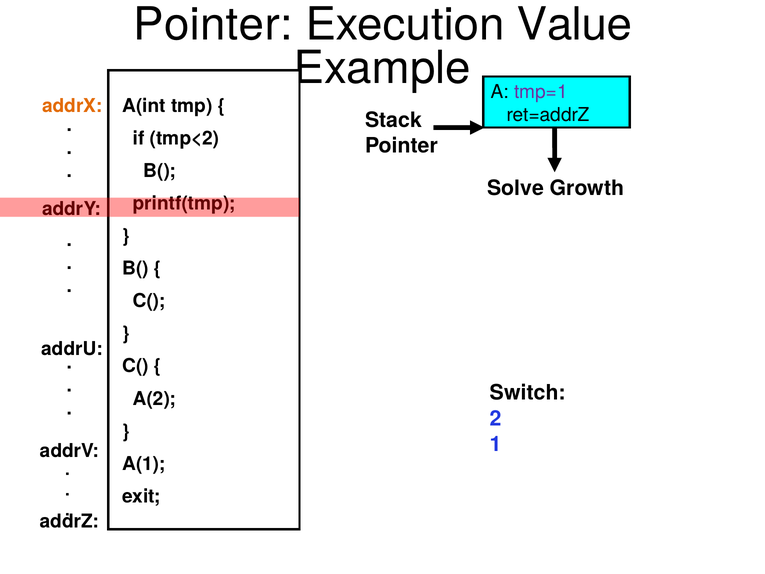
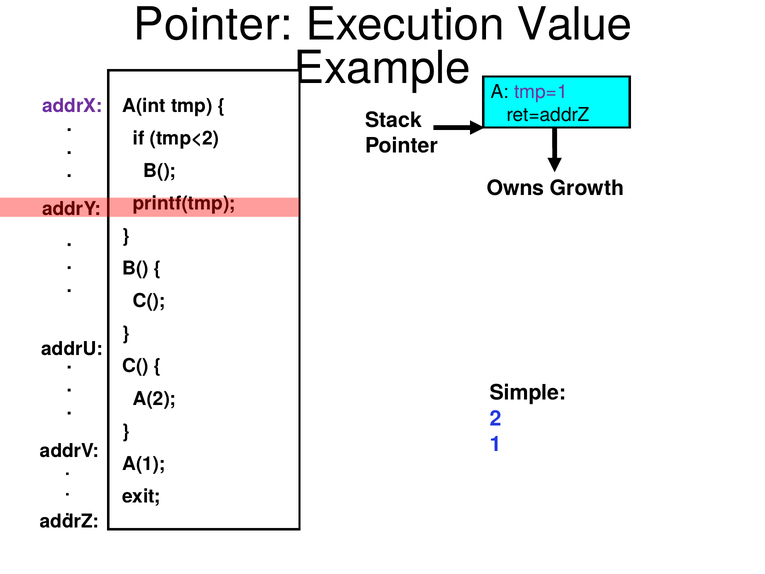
addrX colour: orange -> purple
Solve: Solve -> Owns
Switch: Switch -> Simple
